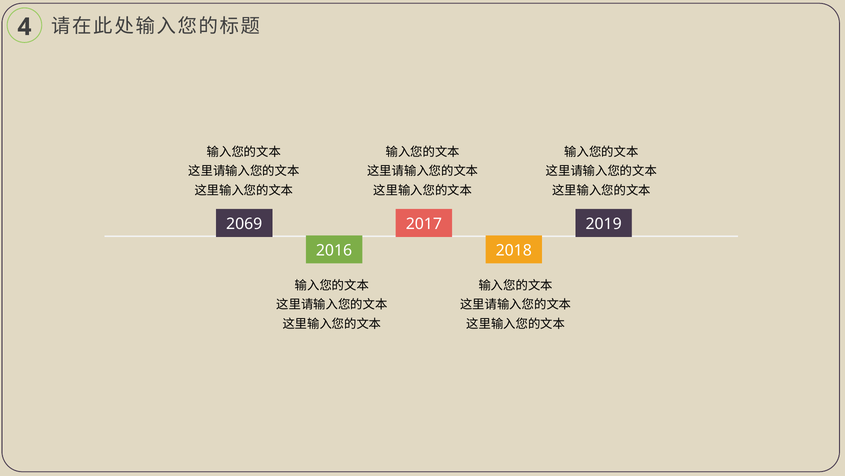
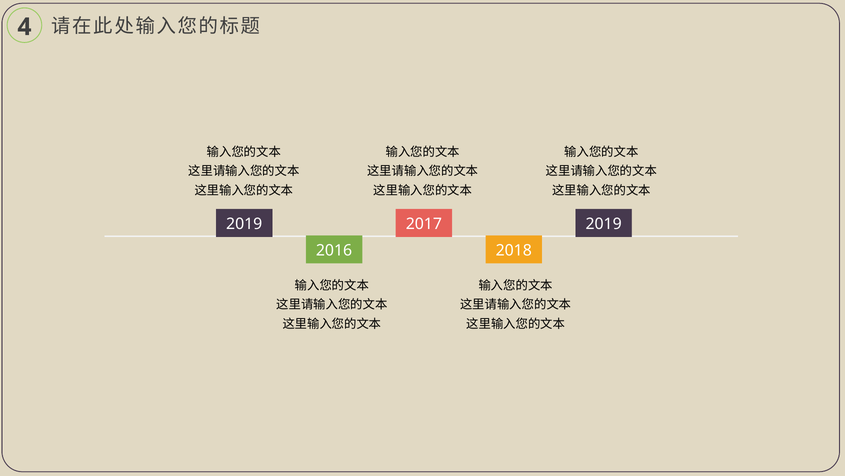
2069 at (244, 224): 2069 -> 2019
